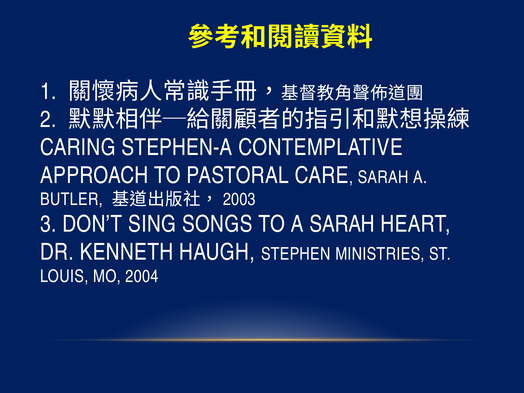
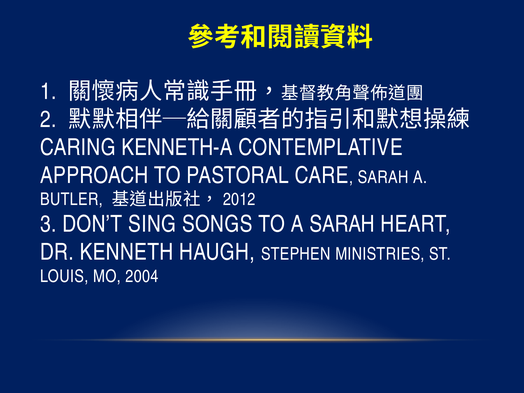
STEPHEN-A: STEPHEN-A -> KENNETH-A
2003: 2003 -> 2012
